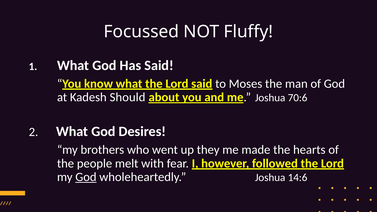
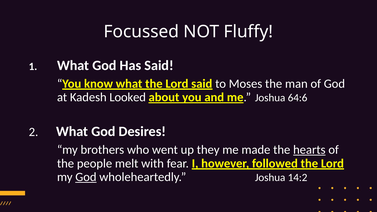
Should: Should -> Looked
70:6: 70:6 -> 64:6
hearts underline: none -> present
14:6: 14:6 -> 14:2
